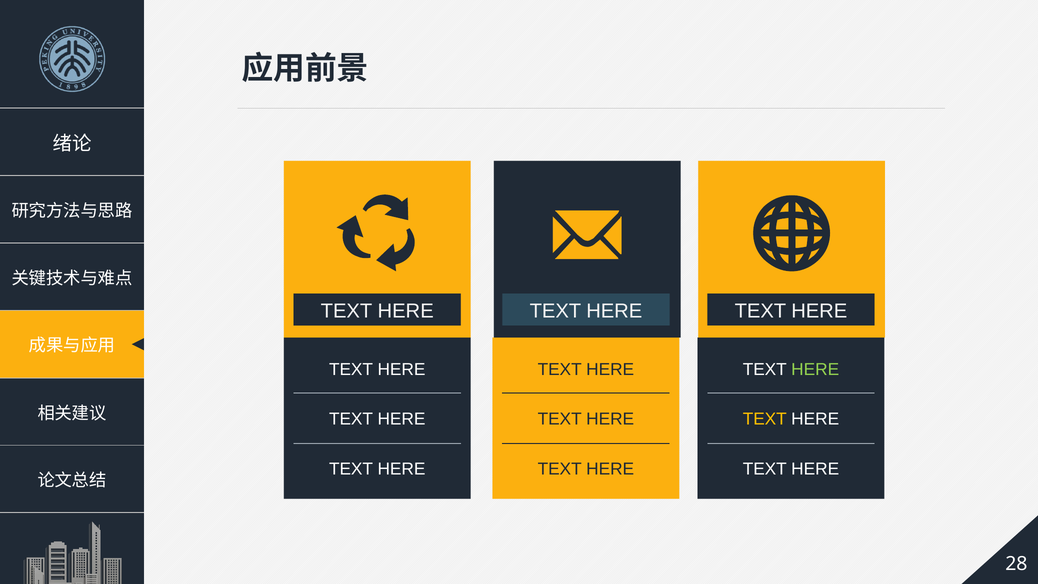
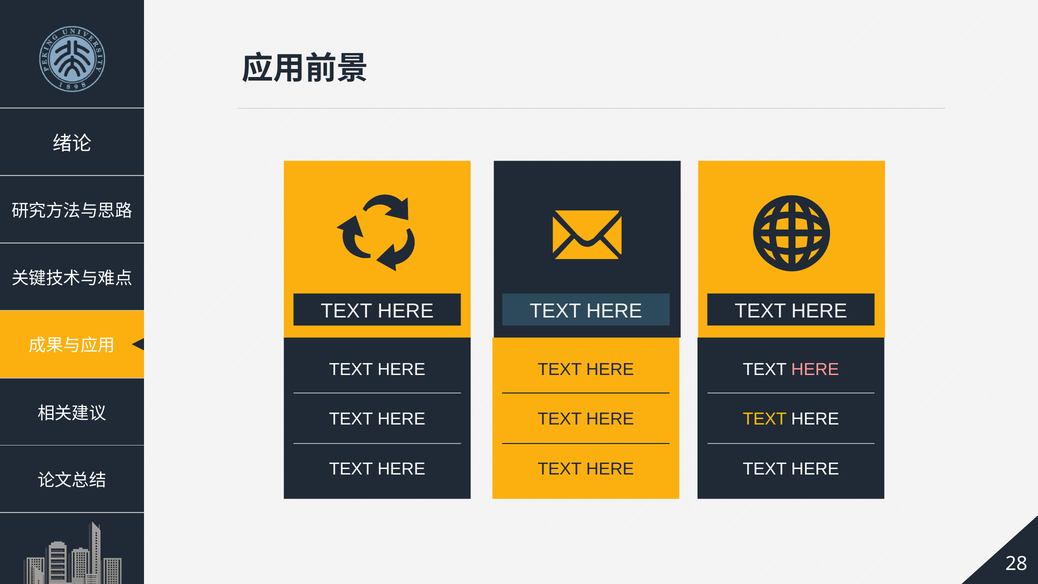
HERE at (815, 369) colour: light green -> pink
